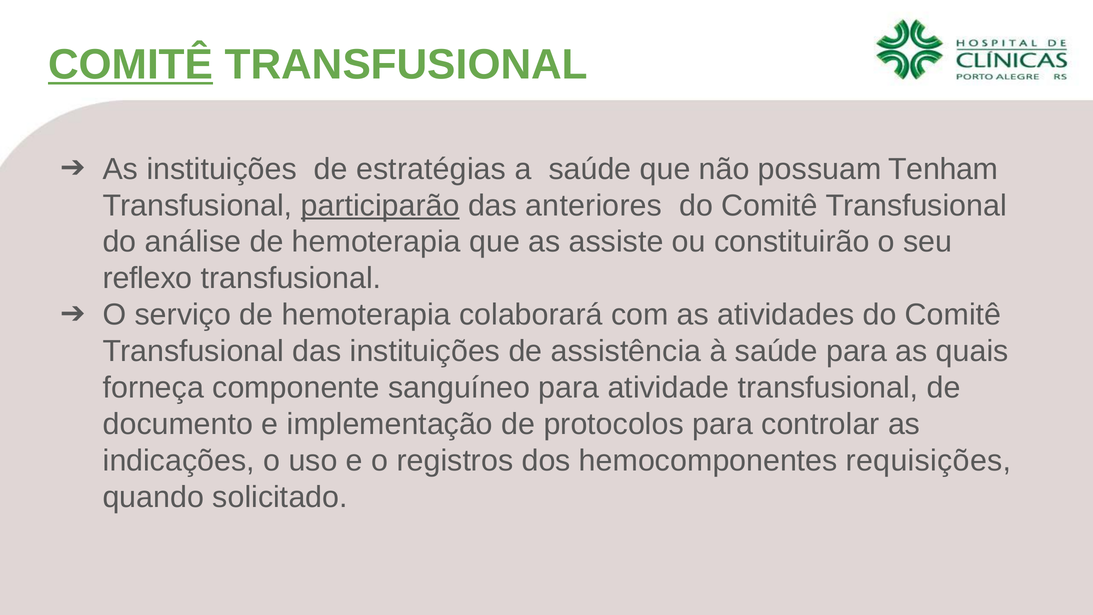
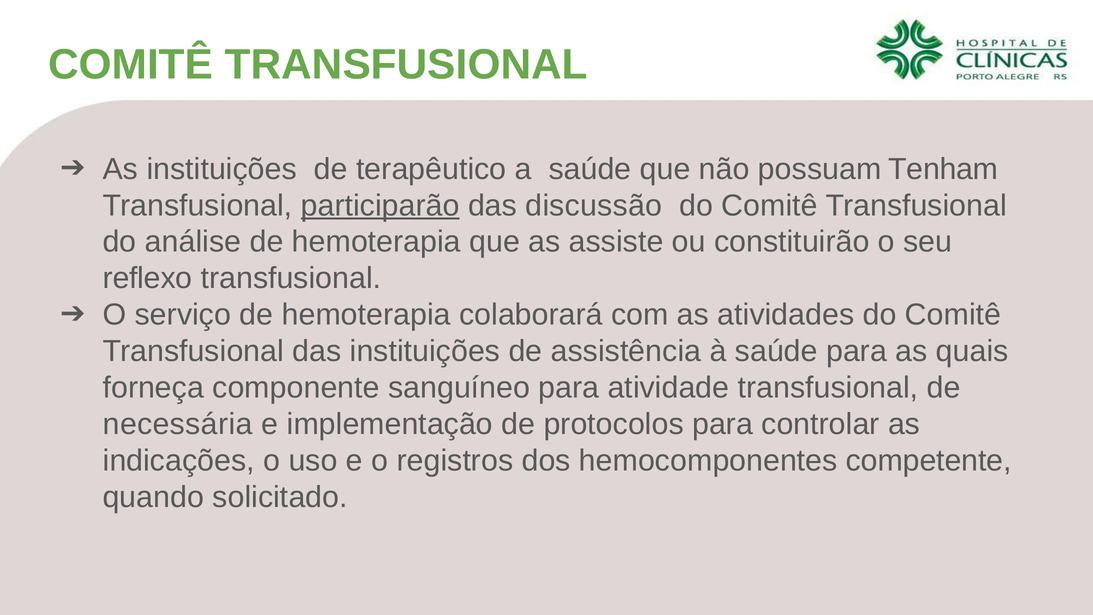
COMITÊ at (131, 65) underline: present -> none
estratégias: estratégias -> terapêutico
anteriores: anteriores -> discussão
documento: documento -> necessária
requisições: requisições -> competente
